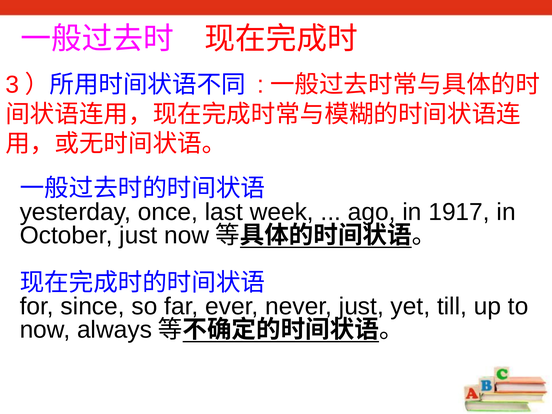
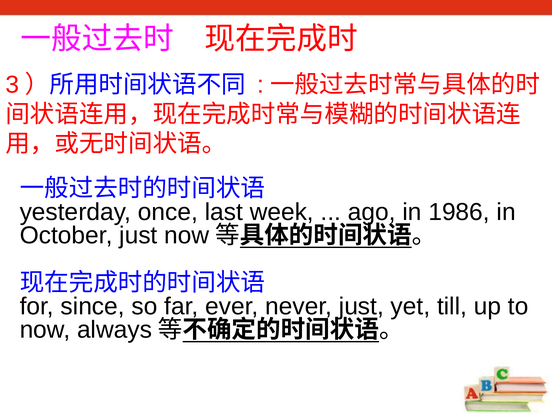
1917: 1917 -> 1986
